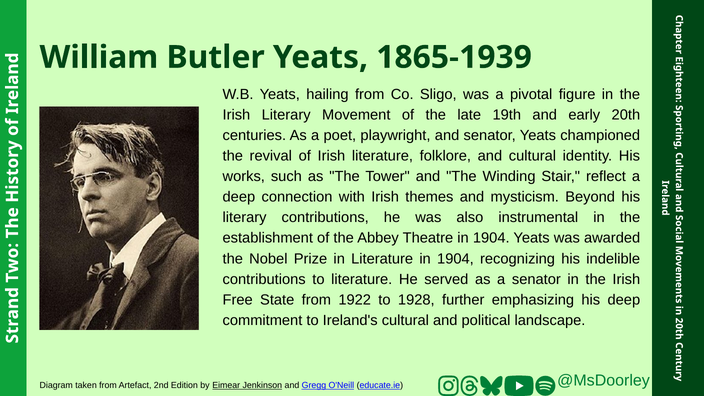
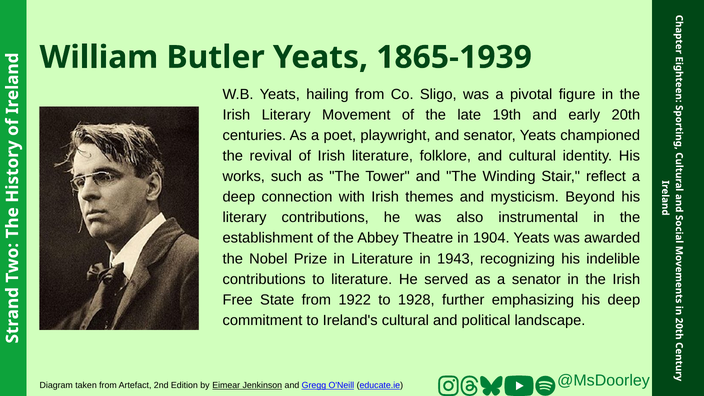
Literature in 1904: 1904 -> 1943
